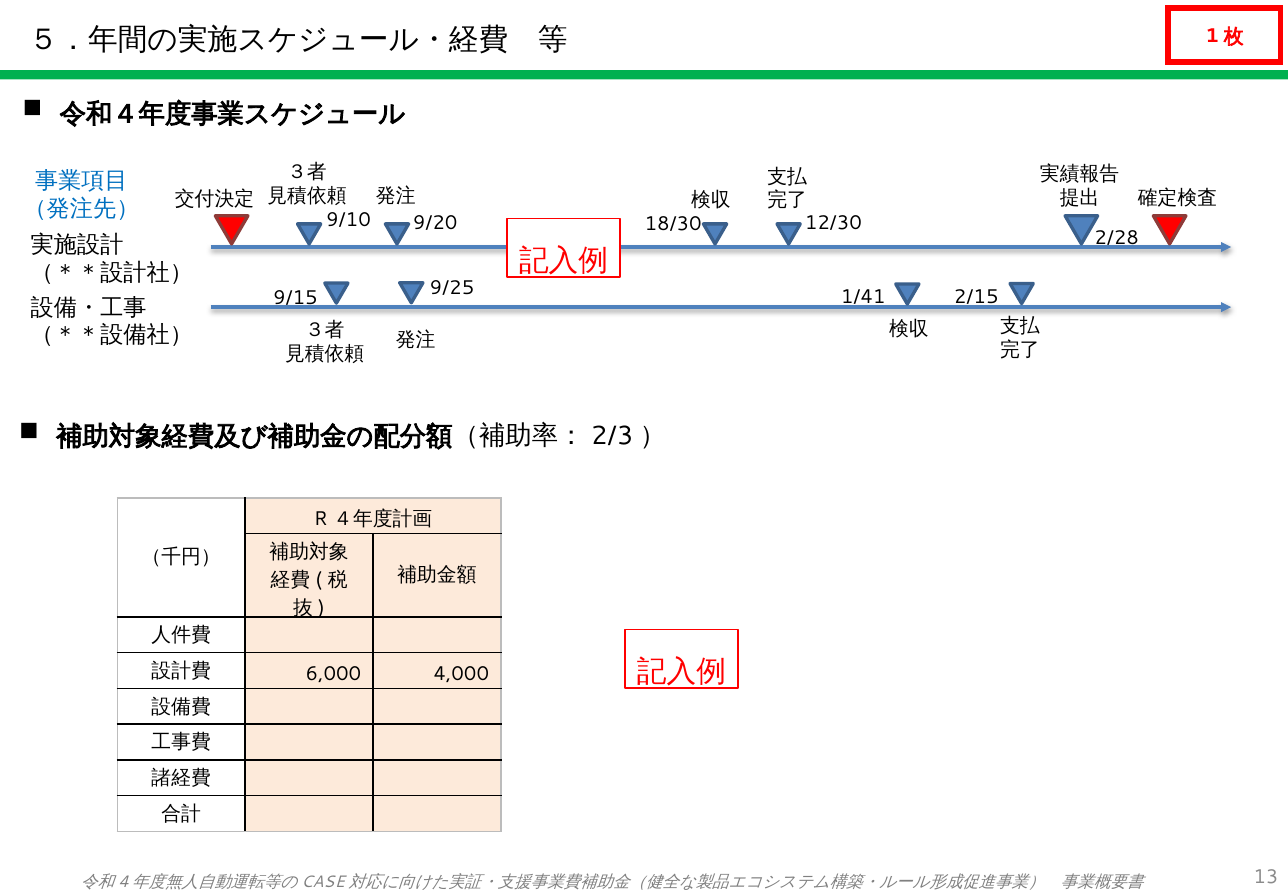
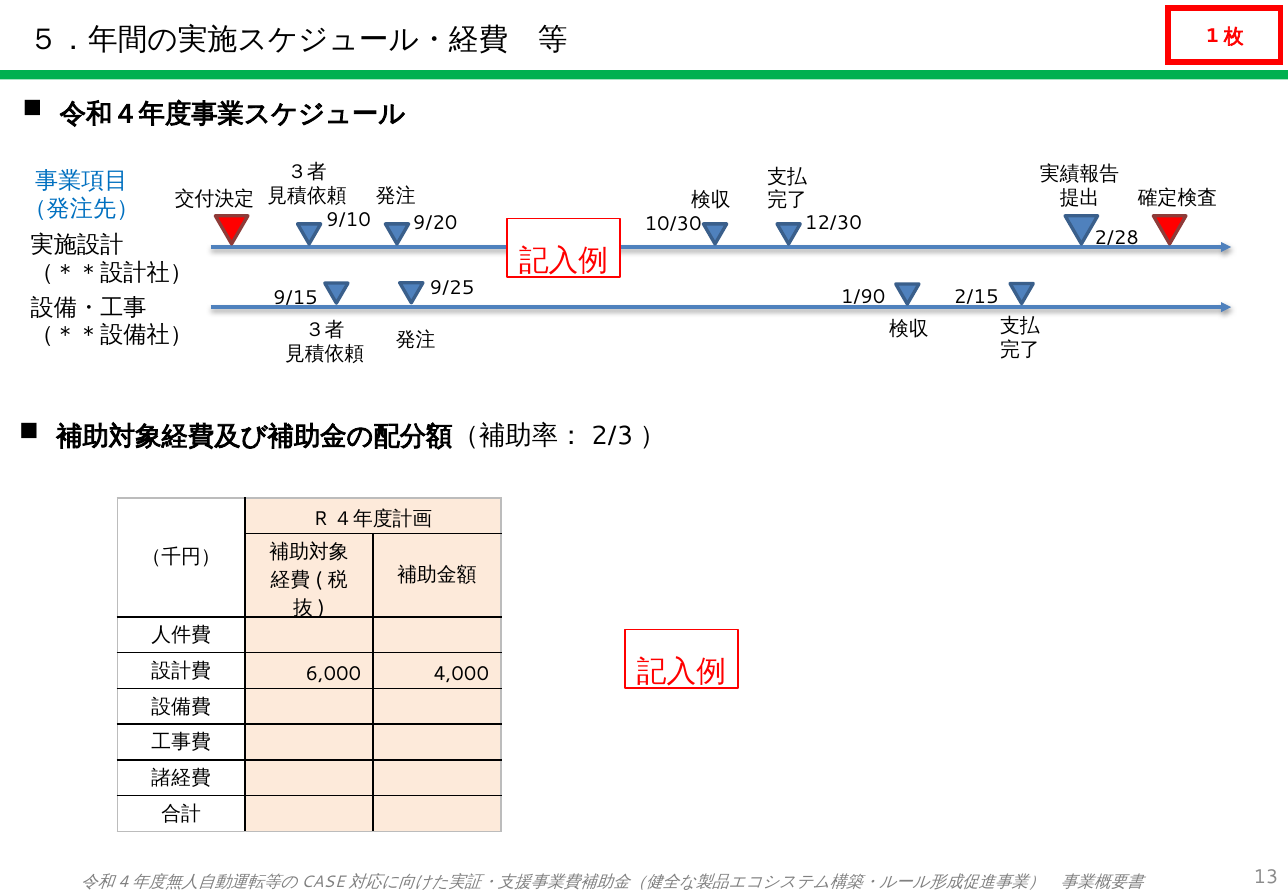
18/30: 18/30 -> 10/30
1/41: 1/41 -> 1/90
